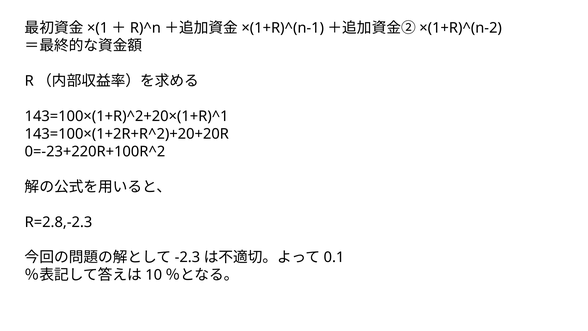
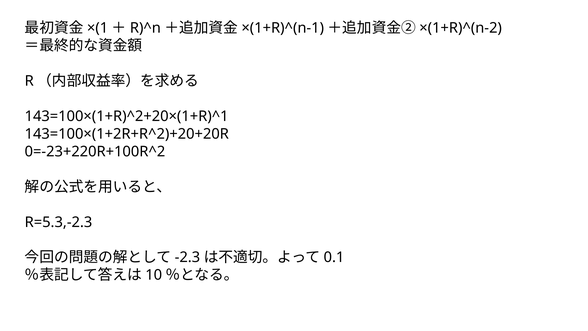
R=2.8,-2.3: R=2.8,-2.3 -> R=5.3,-2.3
